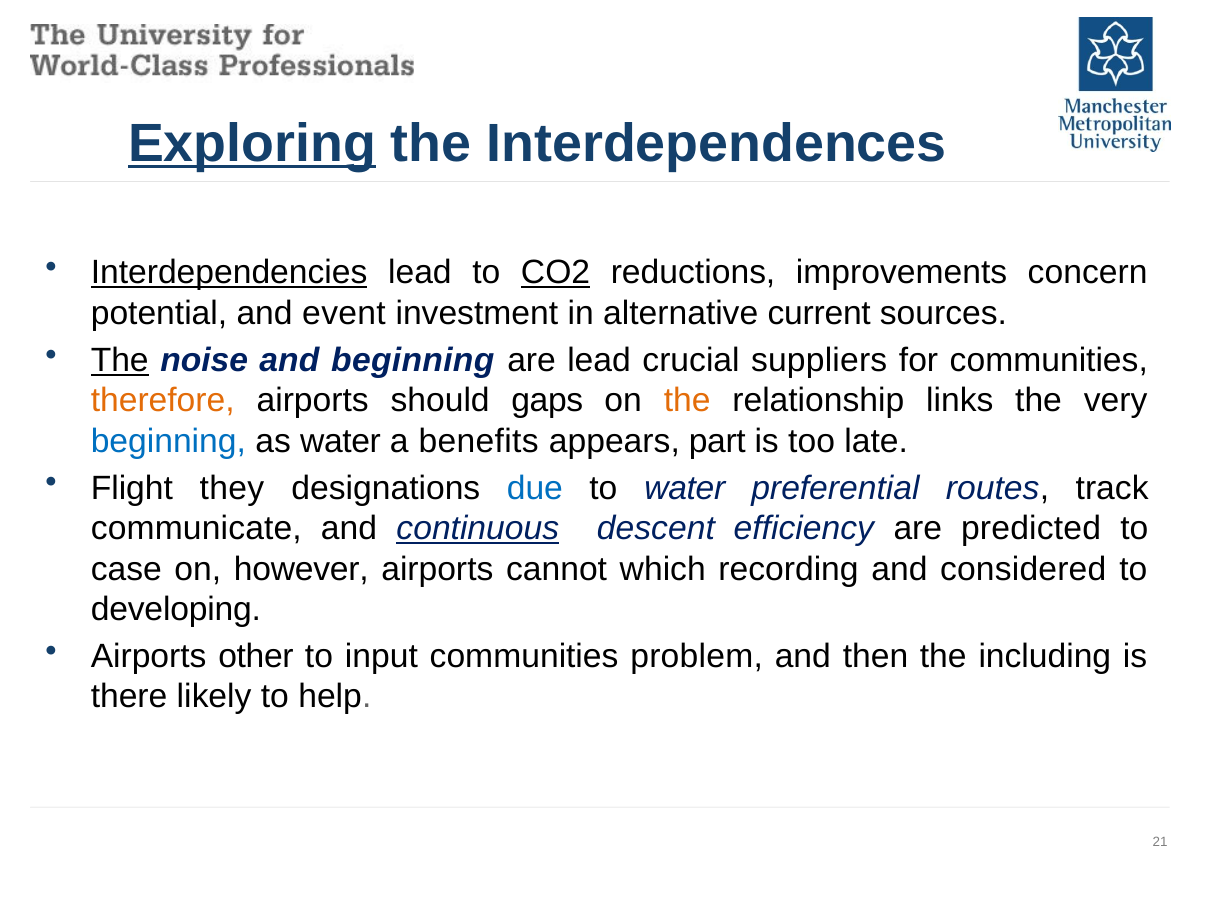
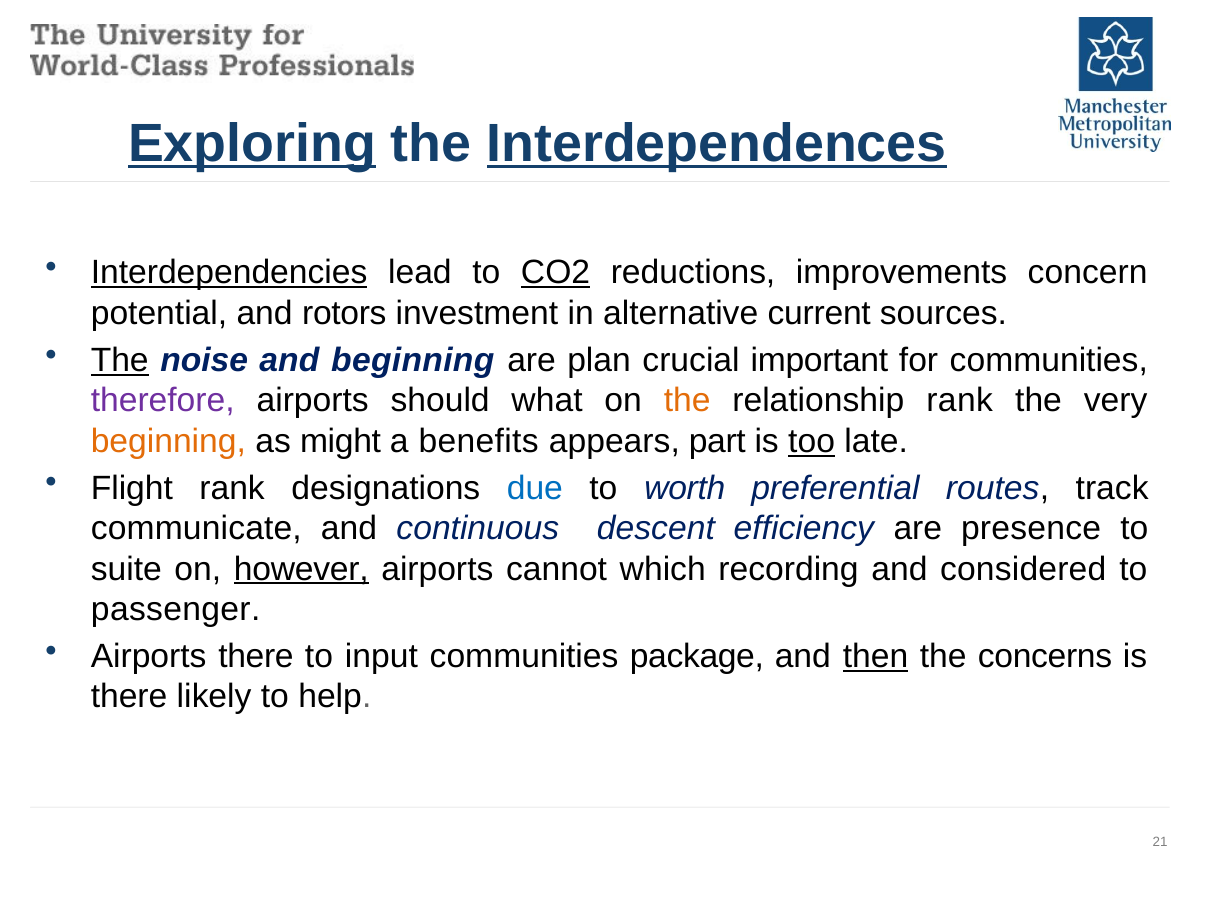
Interdependences underline: none -> present
event: event -> rotors
are lead: lead -> plan
suppliers: suppliers -> important
therefore colour: orange -> purple
gaps: gaps -> what
relationship links: links -> rank
beginning at (168, 441) colour: blue -> orange
as water: water -> might
too underline: none -> present
Flight they: they -> rank
to water: water -> worth
continuous underline: present -> none
predicted: predicted -> presence
case: case -> suite
however underline: none -> present
developing: developing -> passenger
Airports other: other -> there
problem: problem -> package
then underline: none -> present
including: including -> concerns
